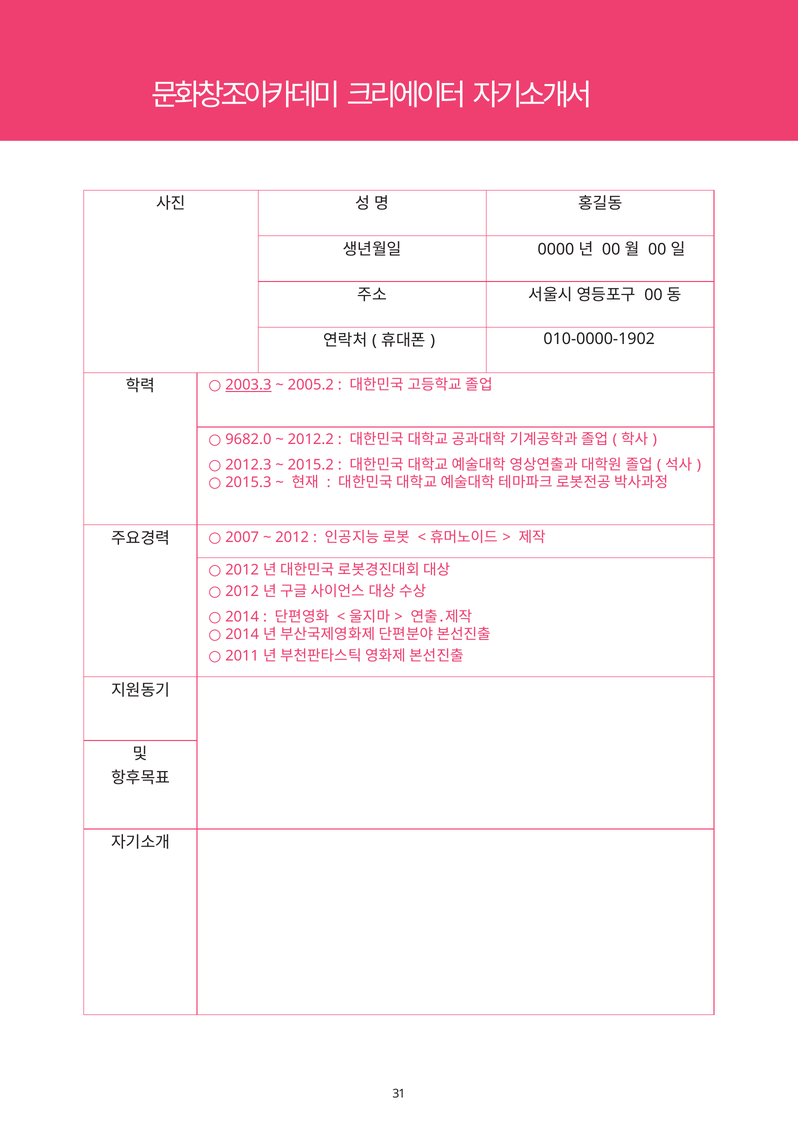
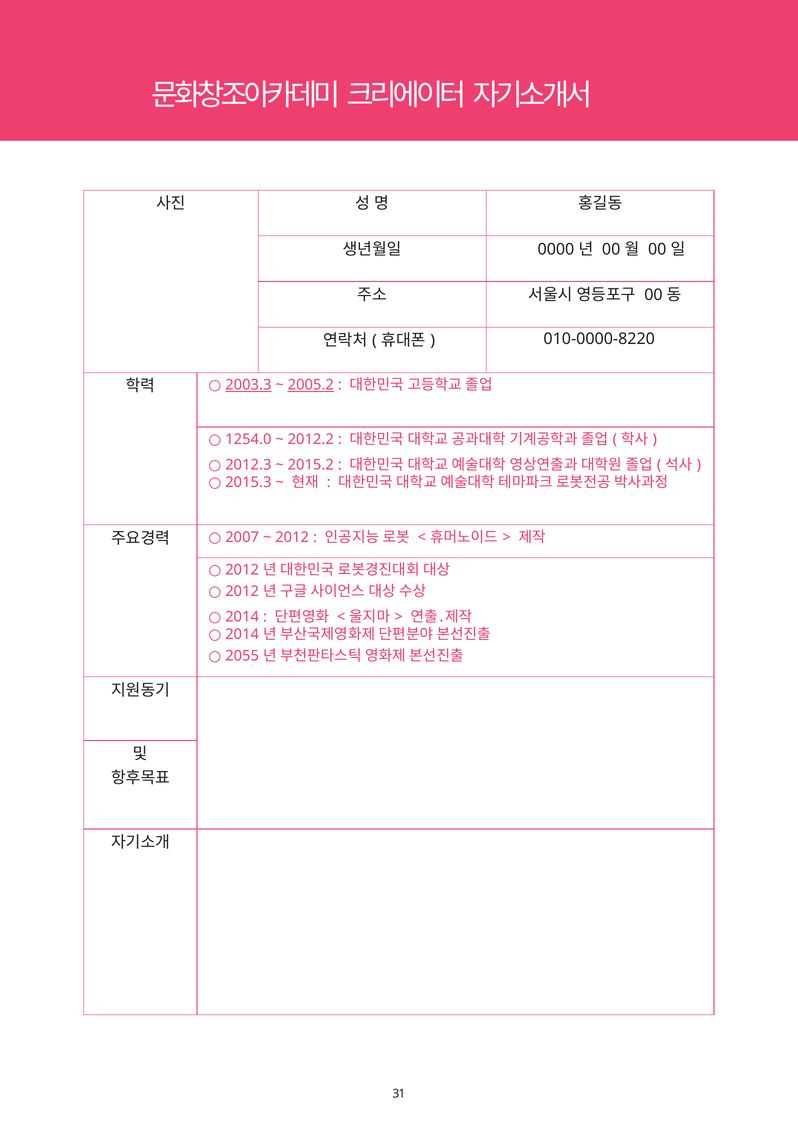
010-0000-1902: 010-0000-1902 -> 010-0000-8220
2005.2 underline: none -> present
9682.0: 9682.0 -> 1254.0
2011: 2011 -> 2055
